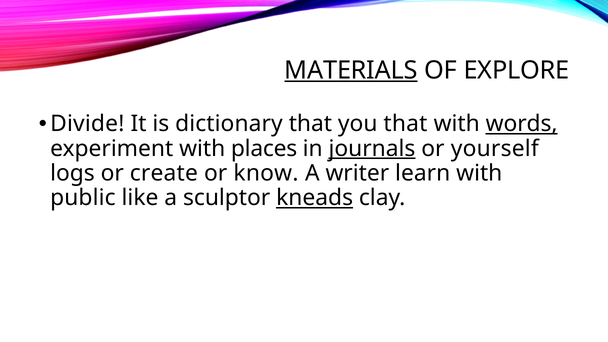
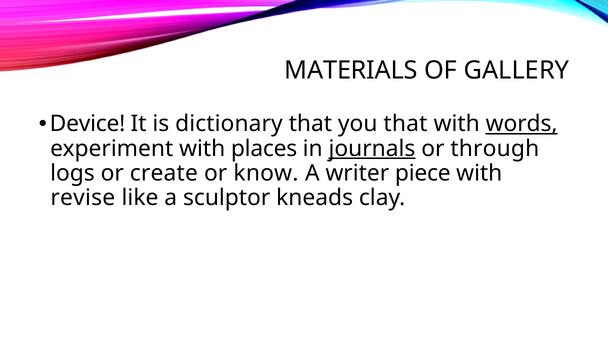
MATERIALS underline: present -> none
EXPLORE: EXPLORE -> GALLERY
Divide: Divide -> Device
yourself: yourself -> through
learn: learn -> piece
public: public -> revise
kneads underline: present -> none
